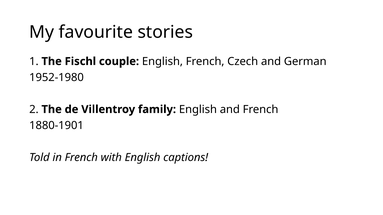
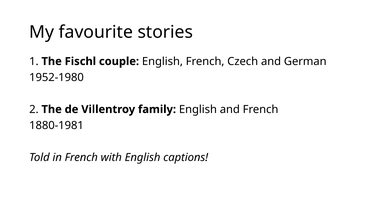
1880-1901: 1880-1901 -> 1880-1981
